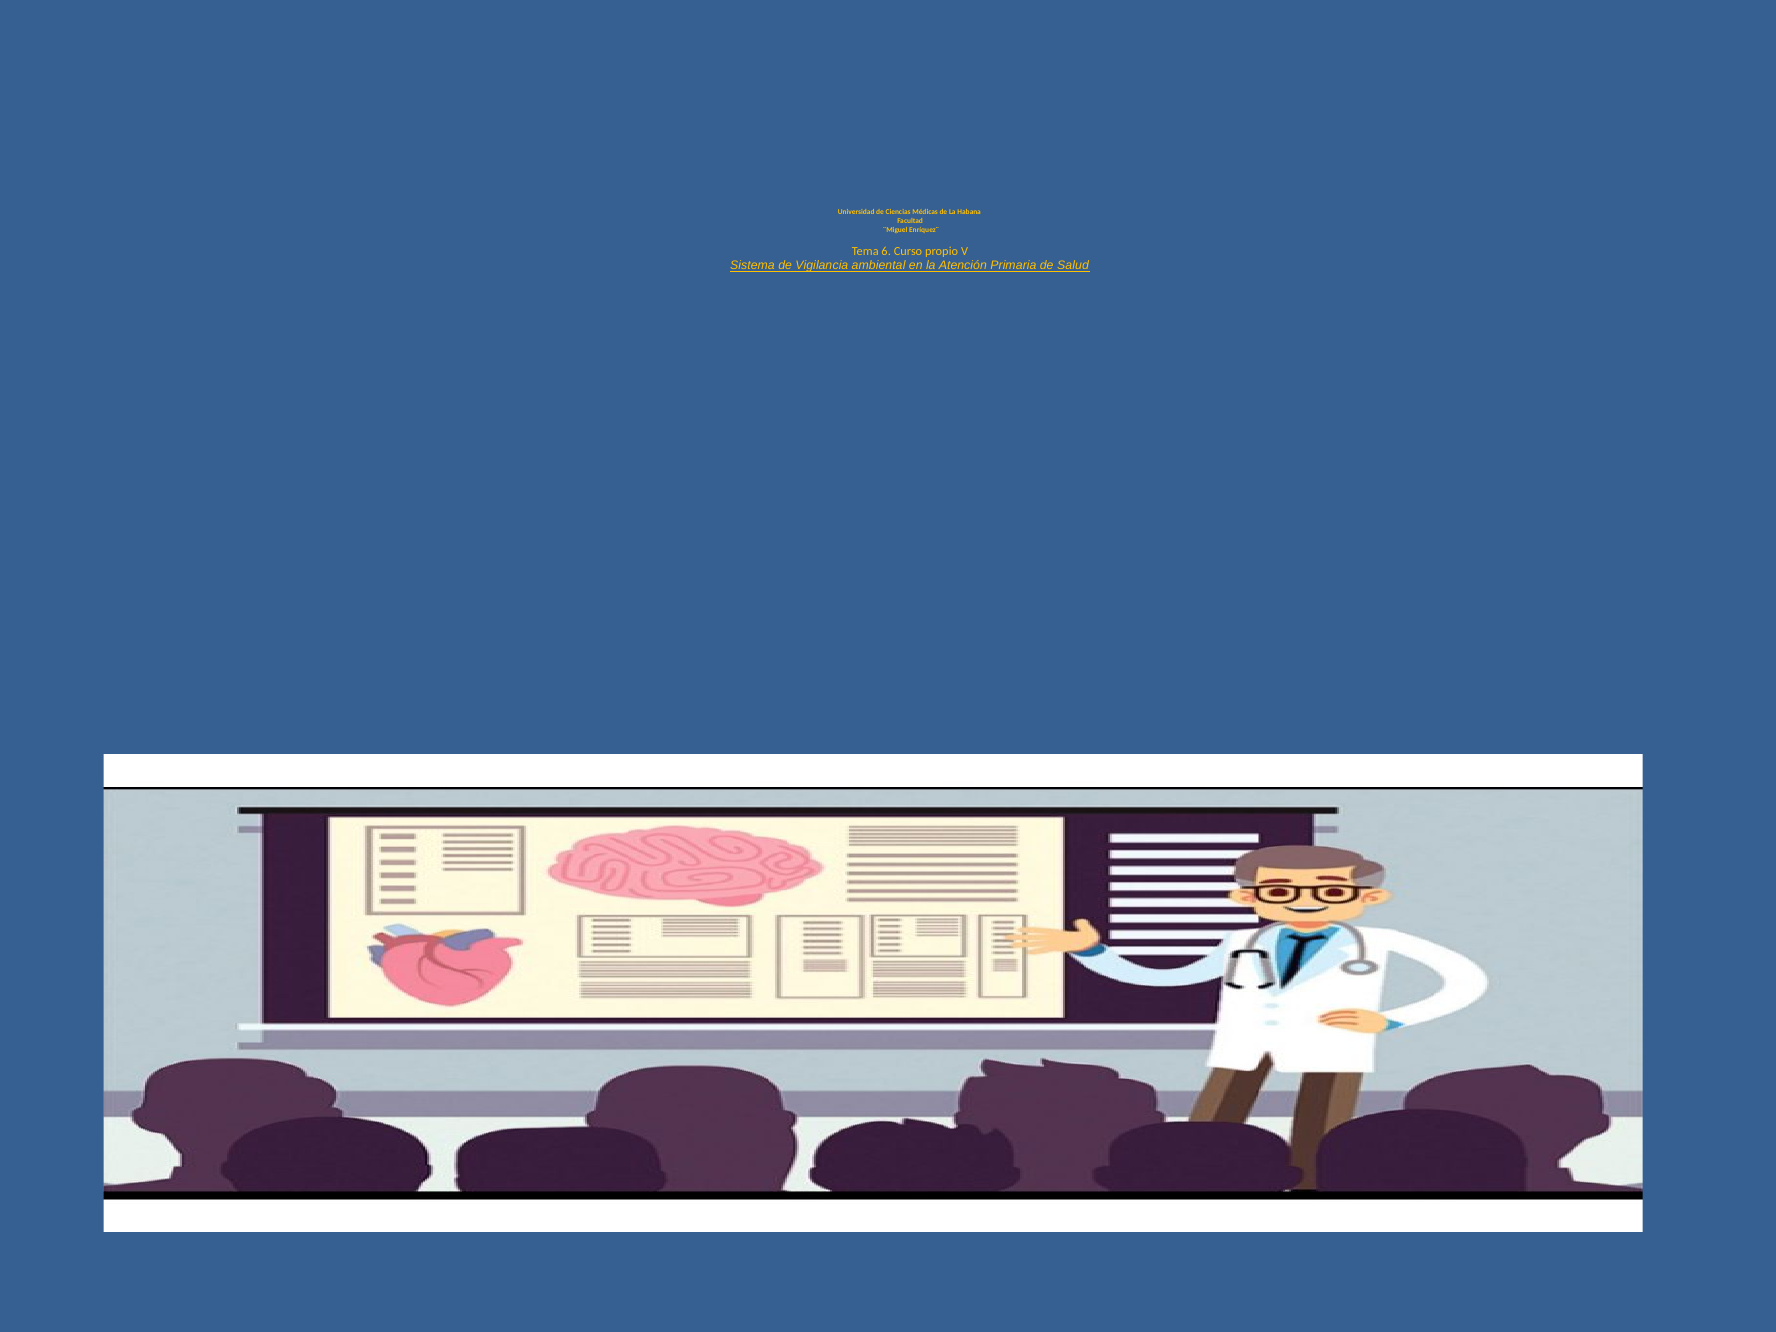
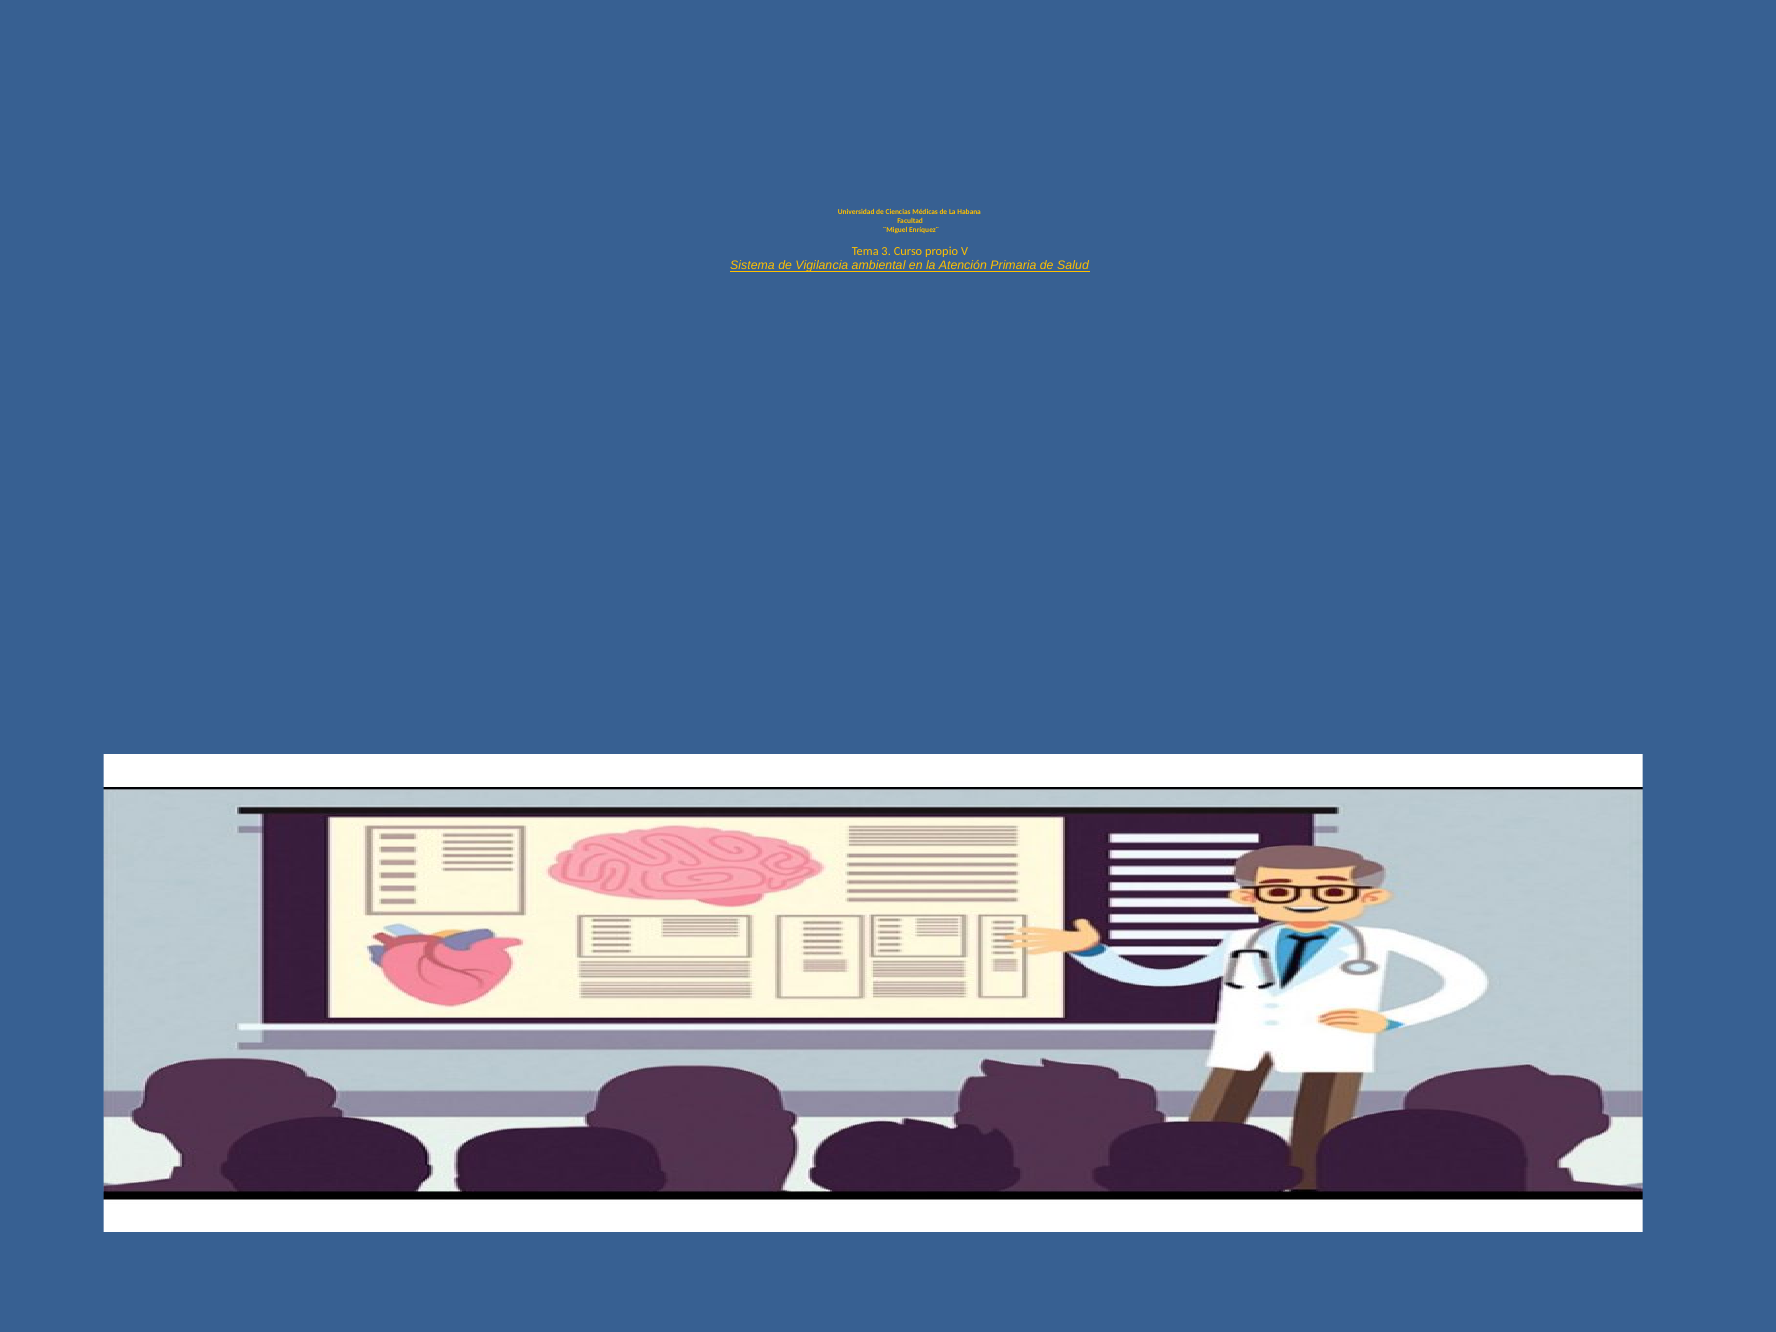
6: 6 -> 3
